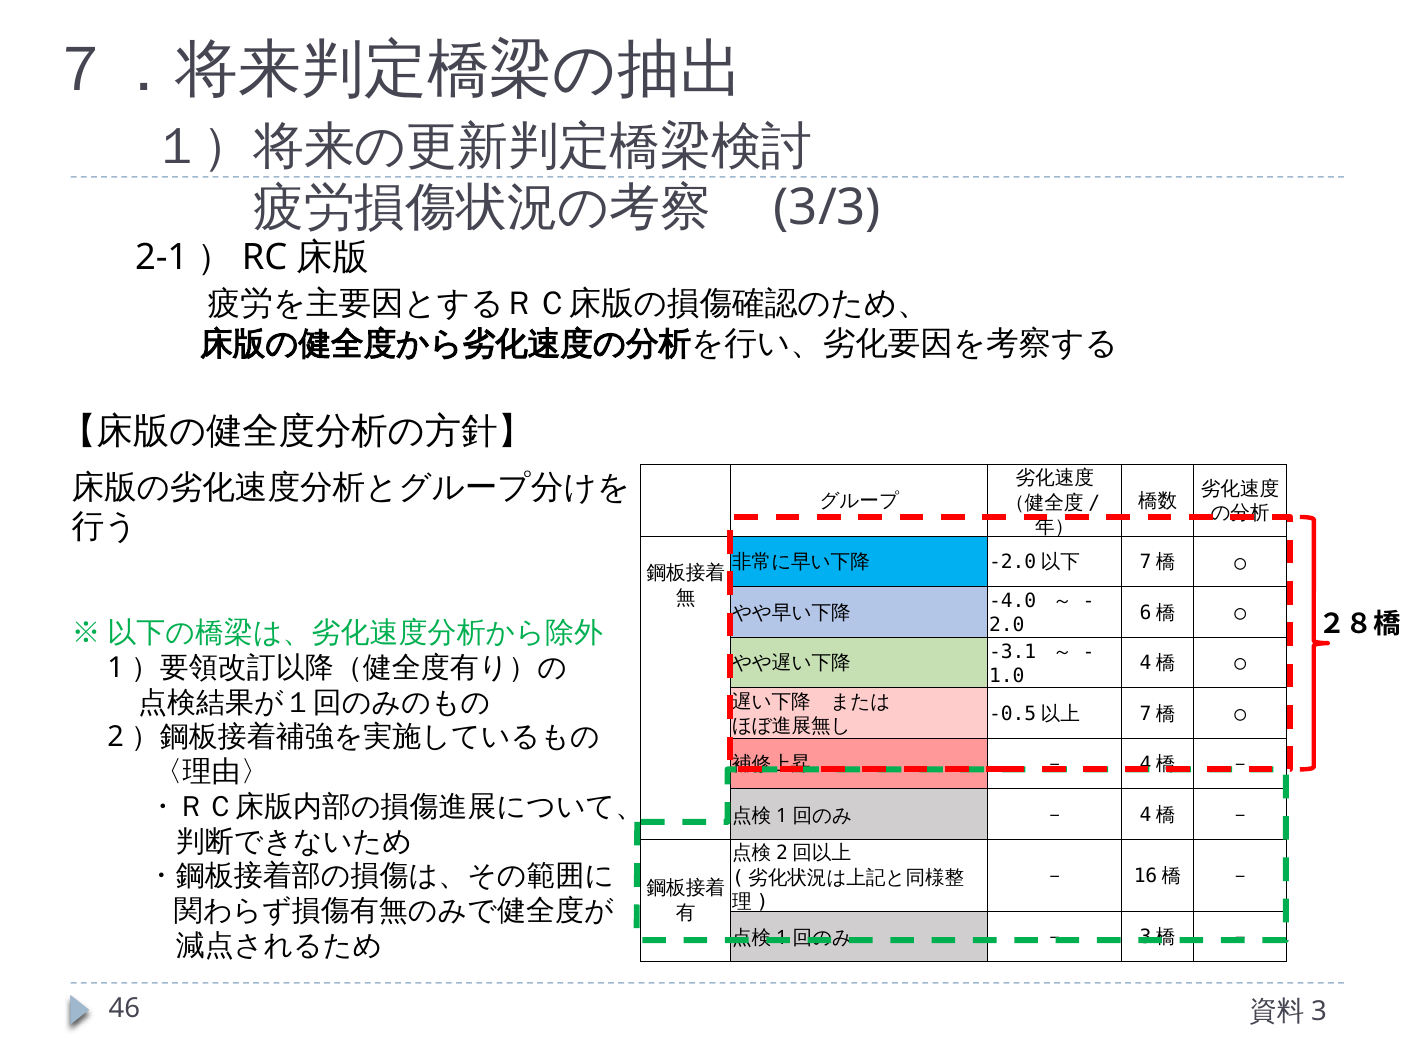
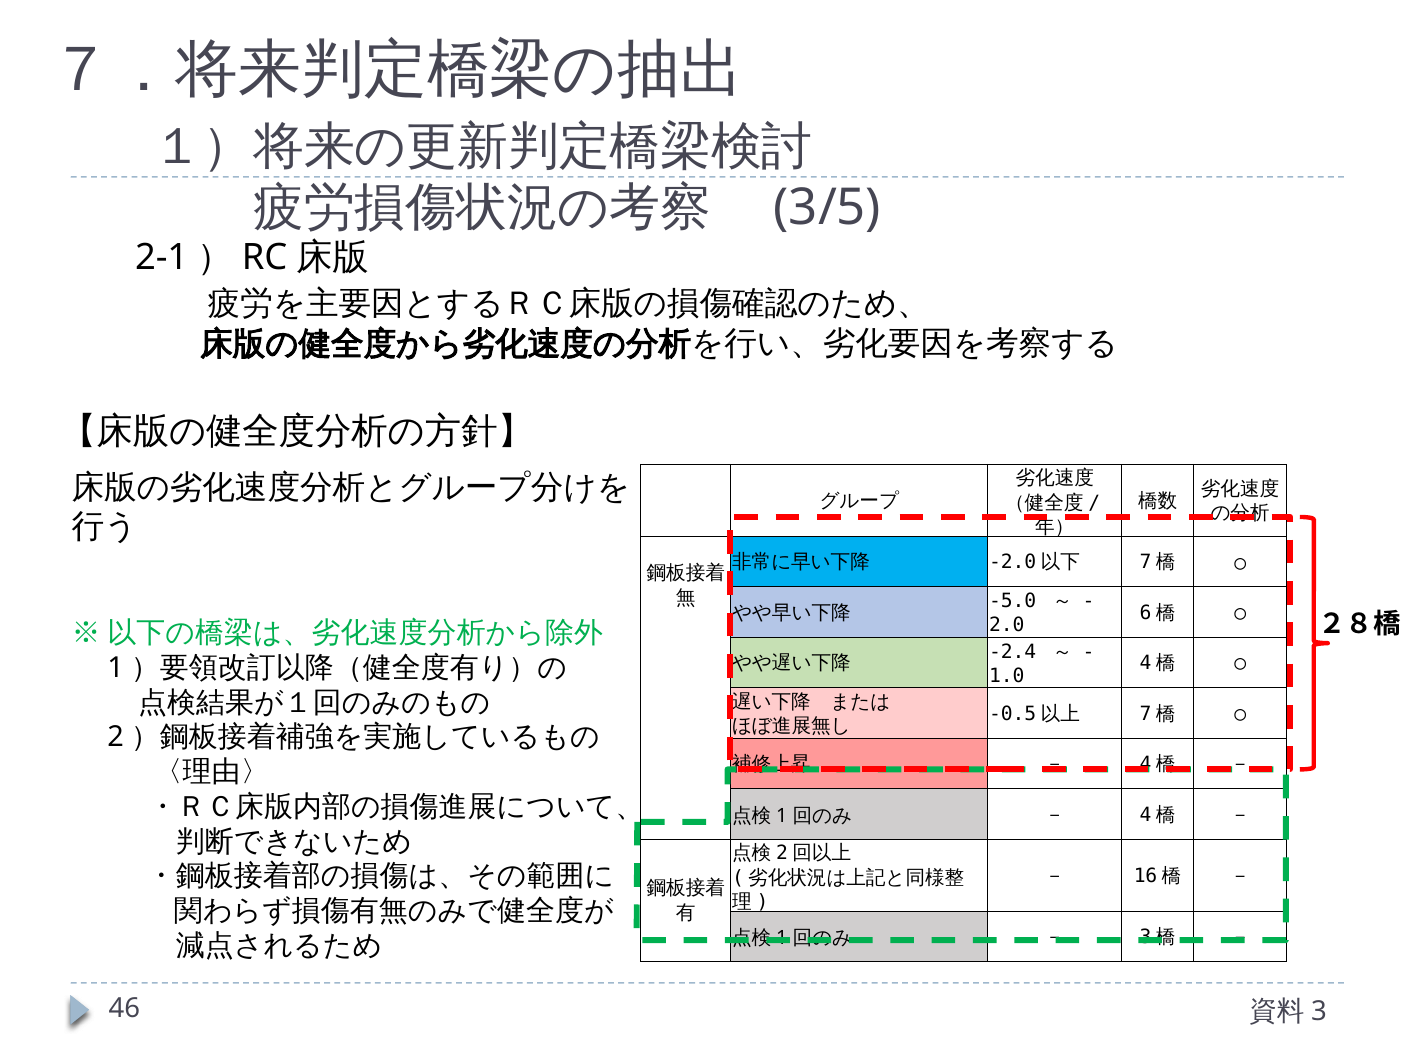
3/3: 3/3 -> 3/5
-4.0: -4.0 -> -5.0
-3.1: -3.1 -> -2.4
